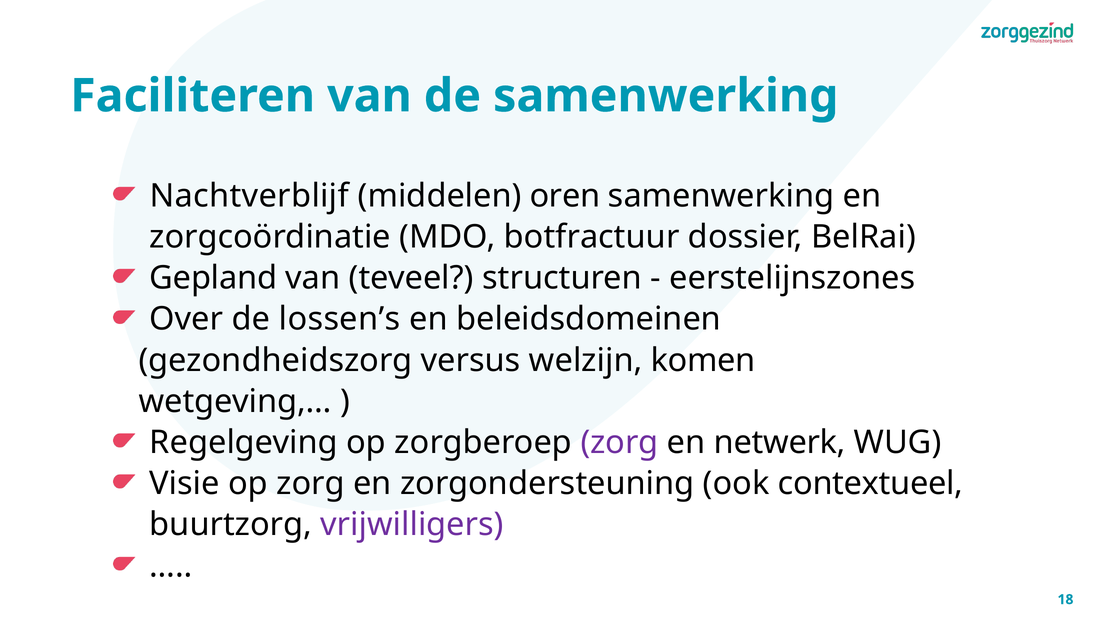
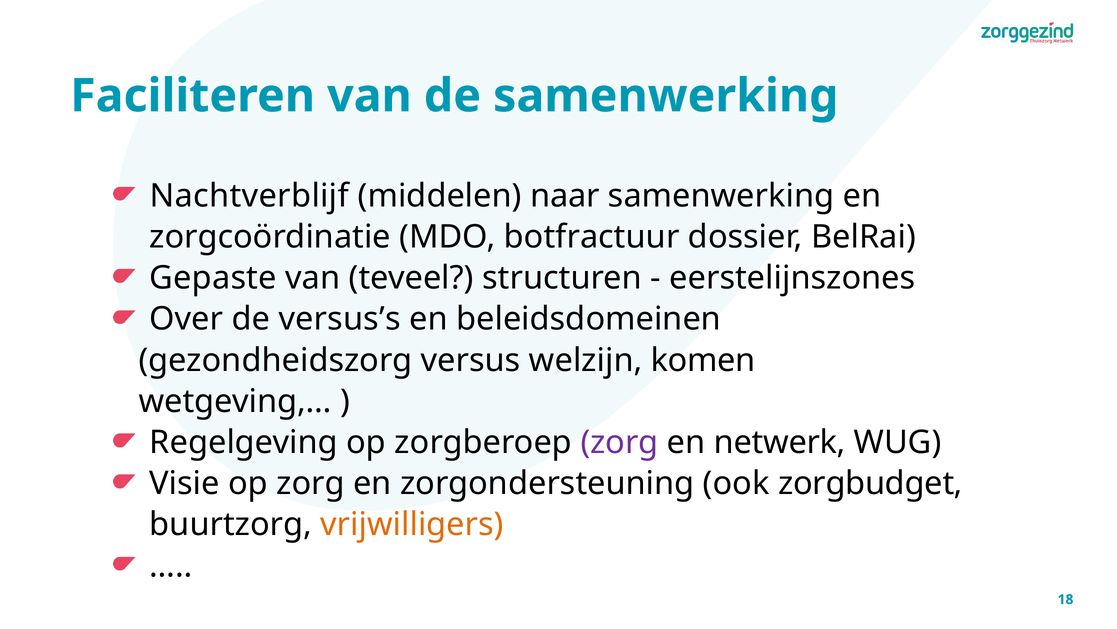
oren: oren -> naar
Gepland: Gepland -> Gepaste
lossen’s: lossen’s -> versus’s
contextueel: contextueel -> zorgbudget
vrijwilligers colour: purple -> orange
